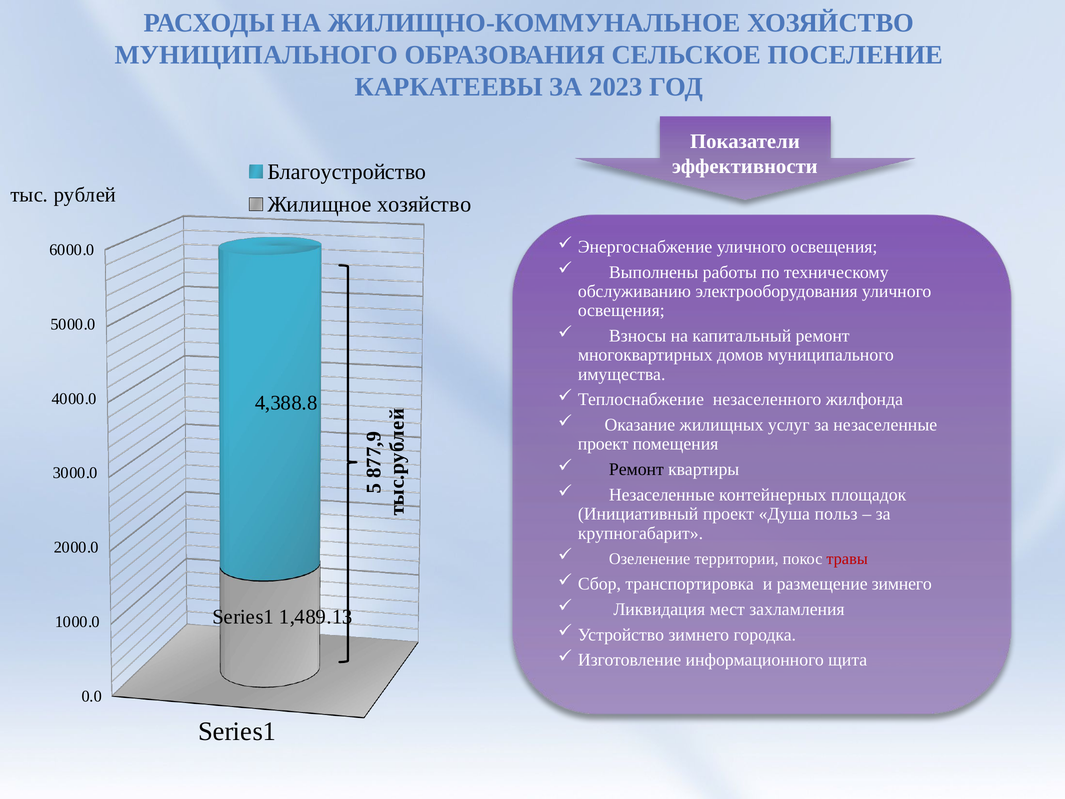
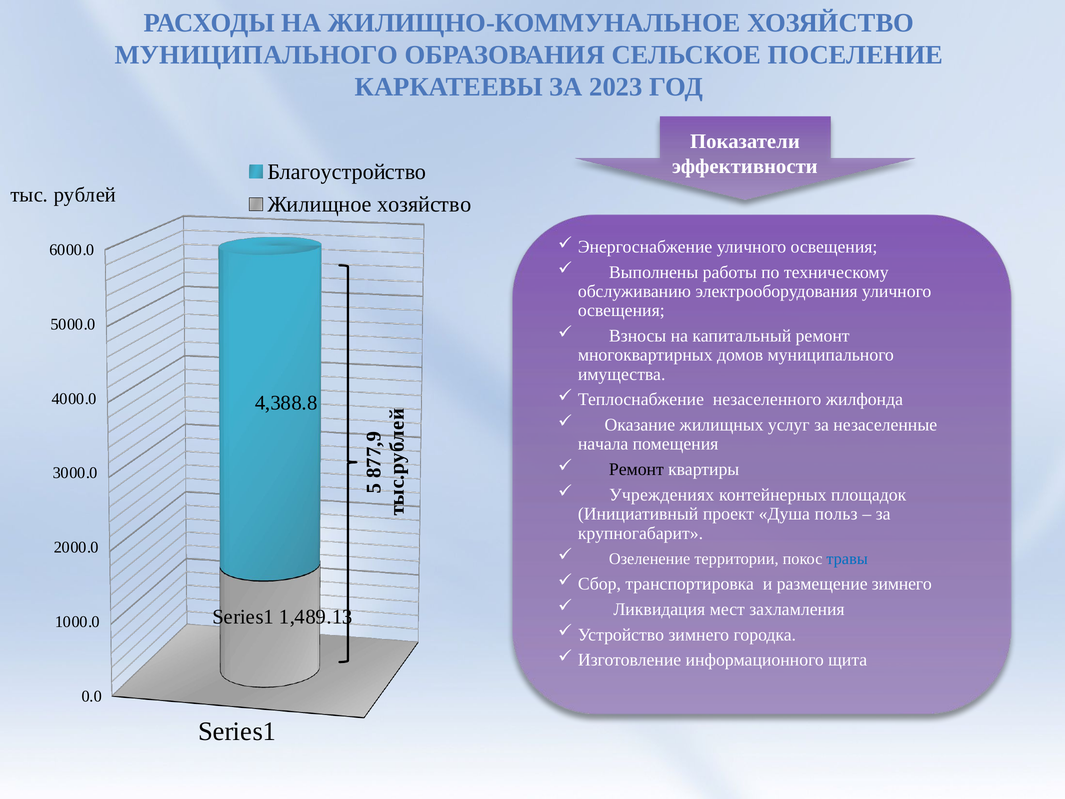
проект at (603, 444): проект -> начала
Незаселенные at (662, 495): Незаселенные -> Учреждениях
травы colour: red -> blue
